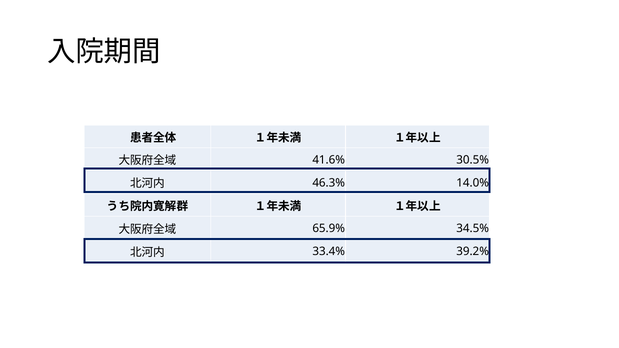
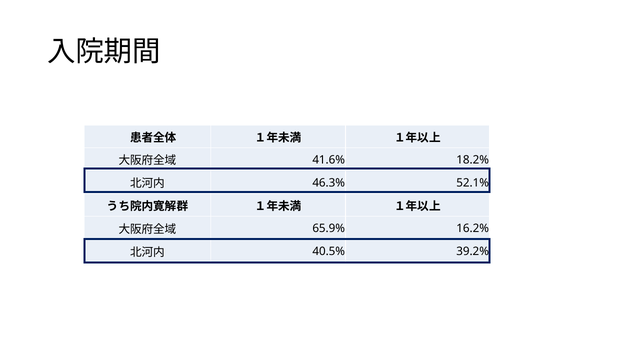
30.5%: 30.5% -> 18.2%
14.0%: 14.0% -> 52.1%
34.5%: 34.5% -> 16.2%
33.4%: 33.4% -> 40.5%
